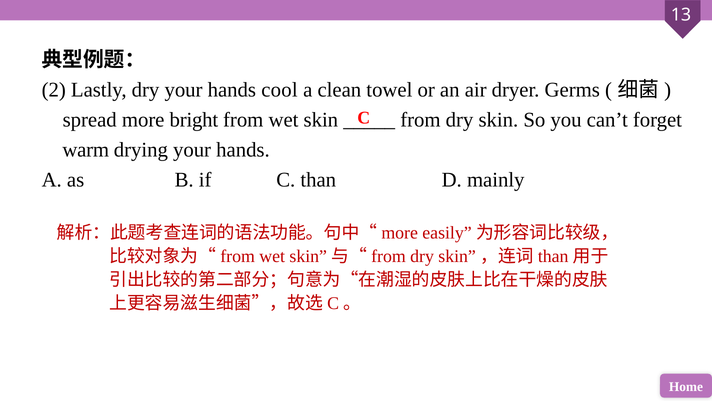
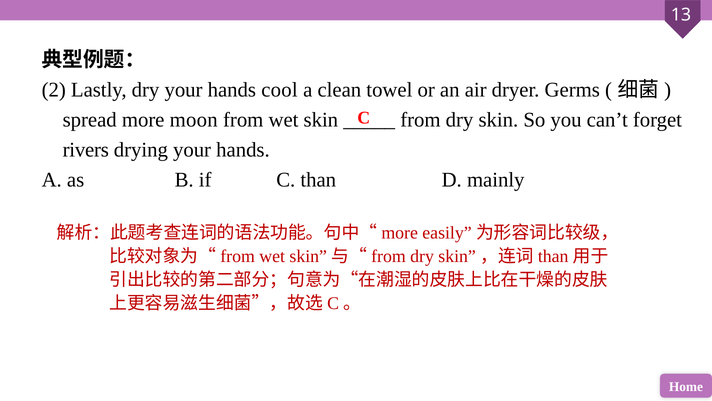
bright: bright -> moon
warm: warm -> rivers
